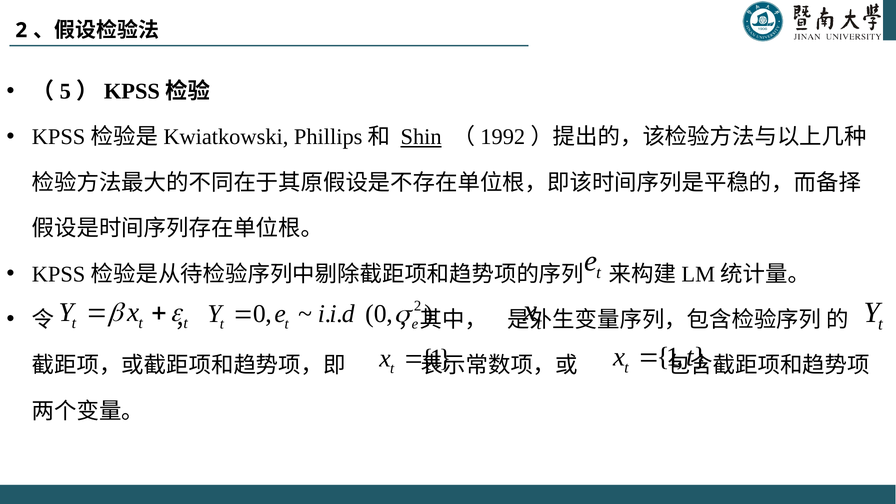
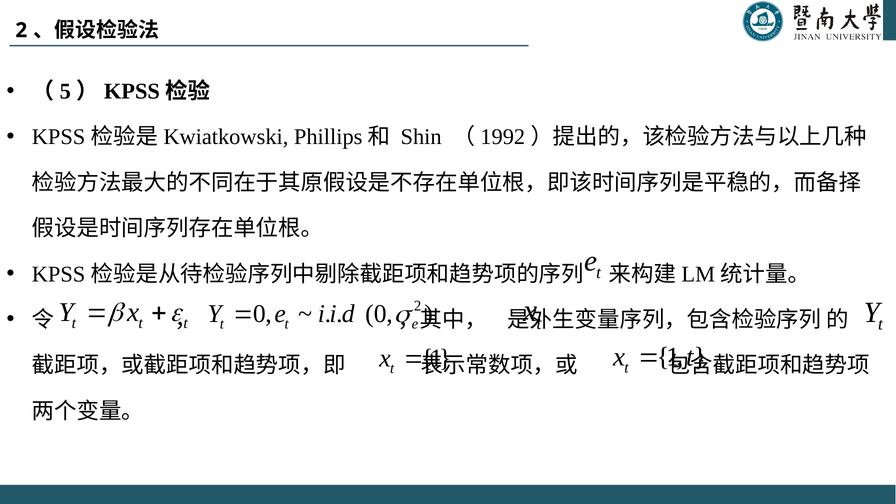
Shin underline: present -> none
